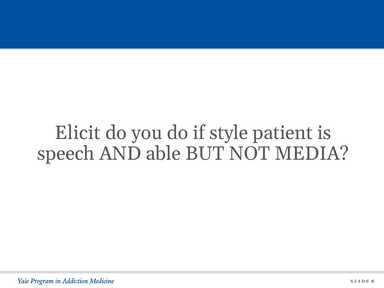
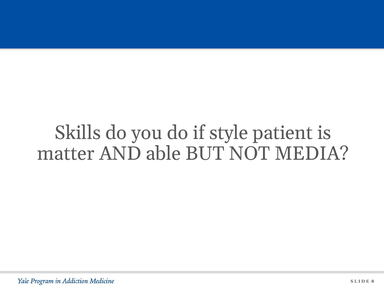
Elicit: Elicit -> Skills
speech: speech -> matter
